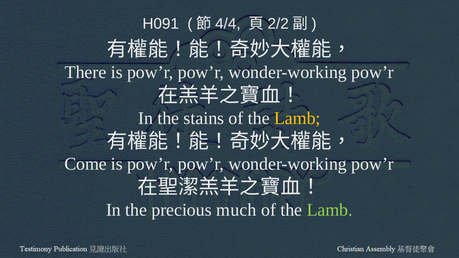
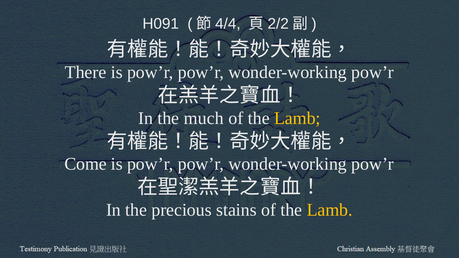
stains: stains -> much
much: much -> stains
Lamb at (330, 210) colour: light green -> yellow
